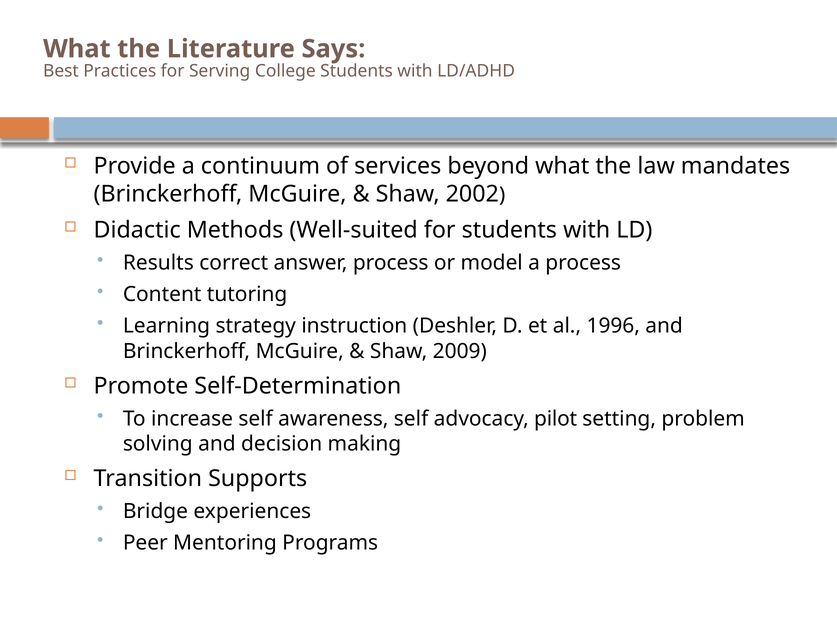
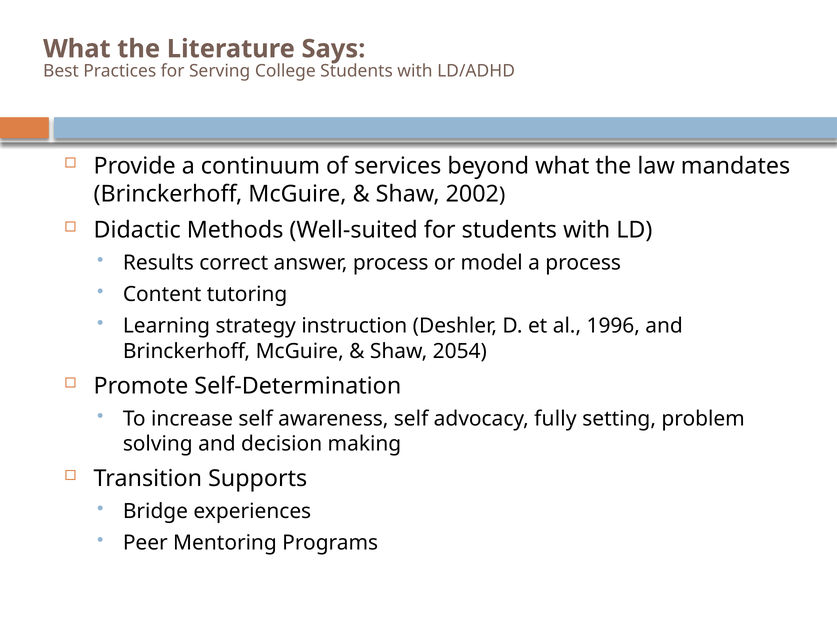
2009: 2009 -> 2054
pilot: pilot -> fully
